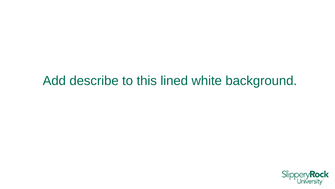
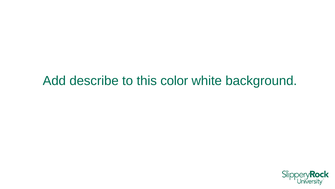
lined: lined -> color
